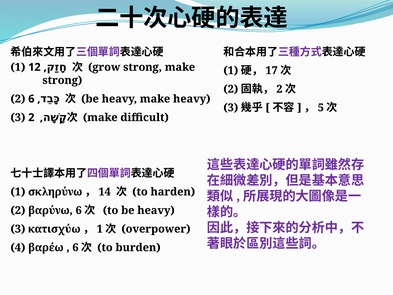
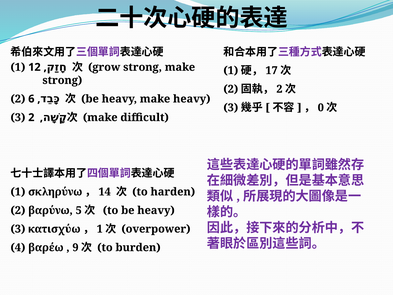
5: 5 -> 0
βαρύνω 6: 6 -> 5
6 at (75, 247): 6 -> 9
